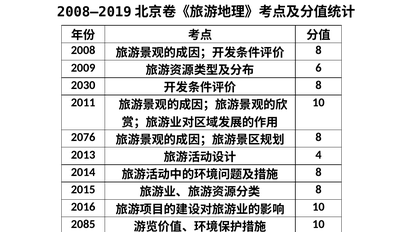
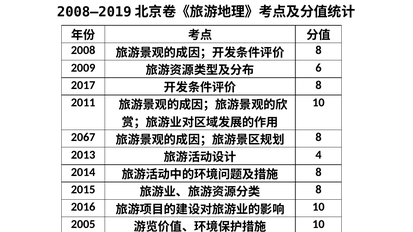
2030: 2030 -> 2017
2076: 2076 -> 2067
2085: 2085 -> 2005
